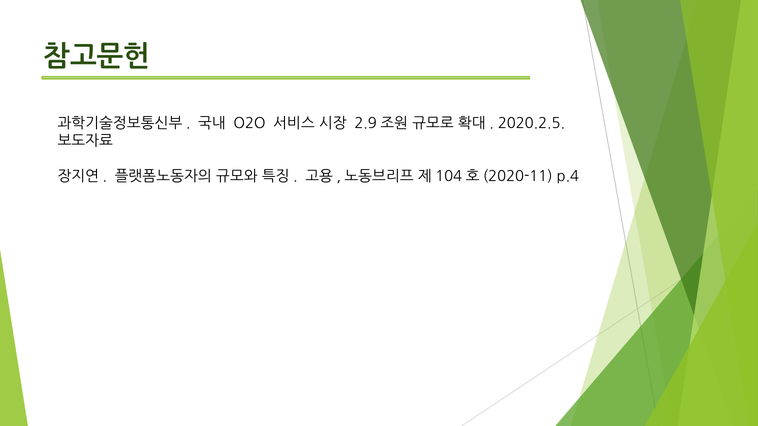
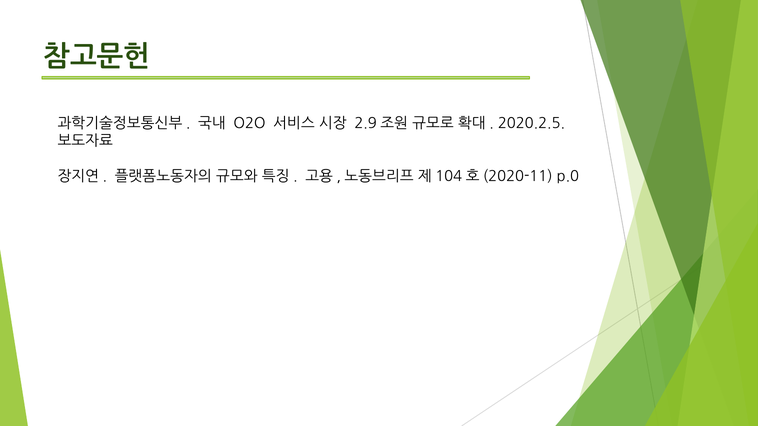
p.4: p.4 -> p.0
